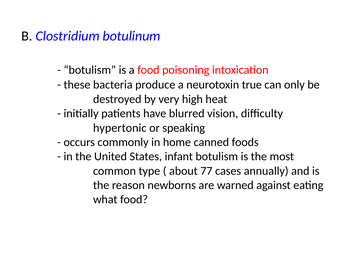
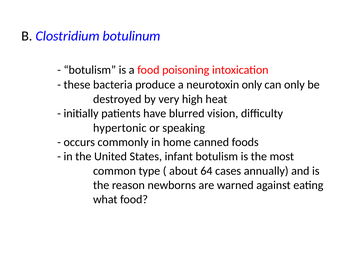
neurotoxin true: true -> only
77: 77 -> 64
